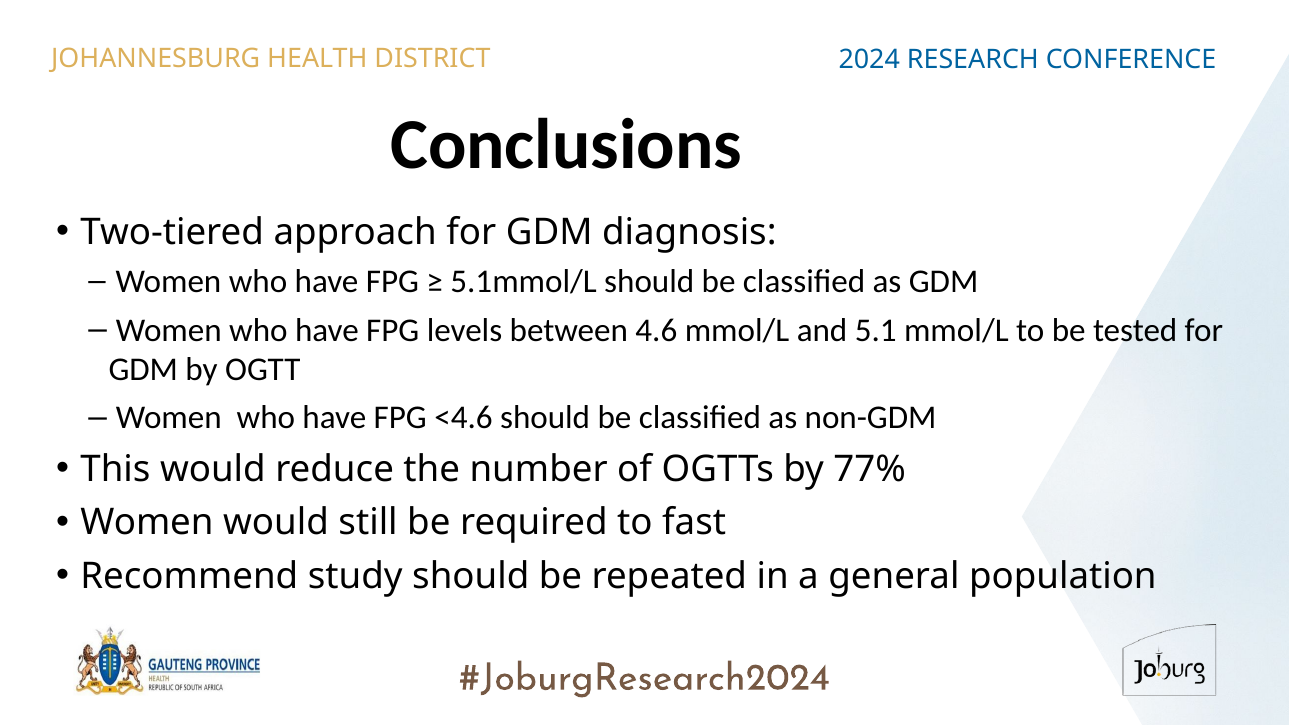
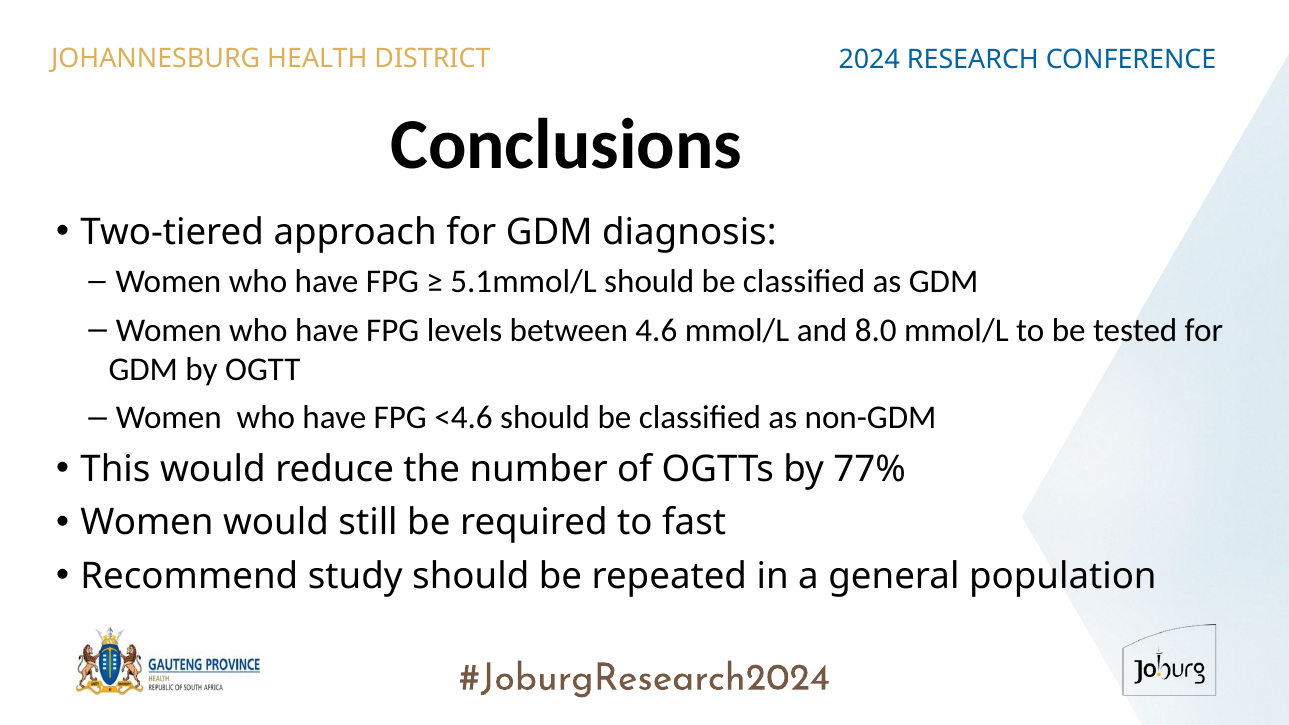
5.1: 5.1 -> 8.0
